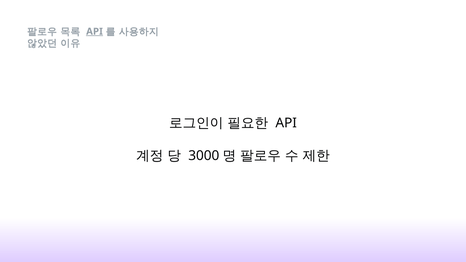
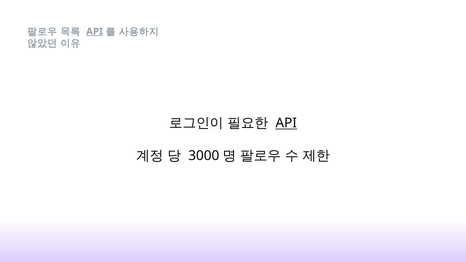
API at (286, 123) underline: none -> present
